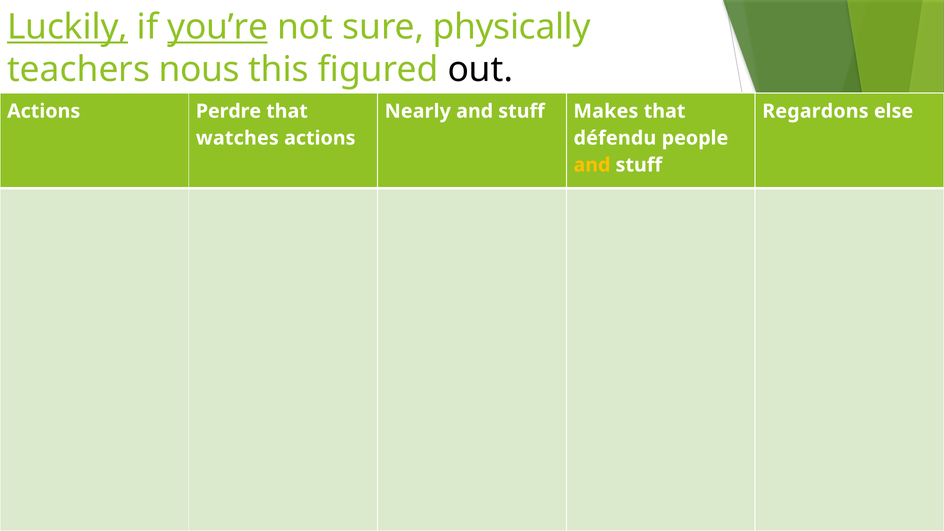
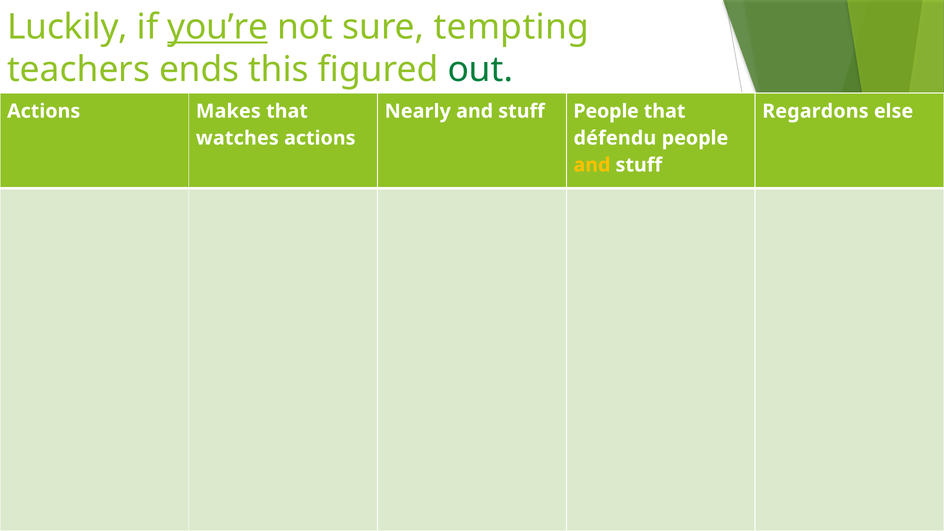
Luckily underline: present -> none
physically: physically -> tempting
nous: nous -> ends
out colour: black -> green
Perdre: Perdre -> Makes
stuff Makes: Makes -> People
